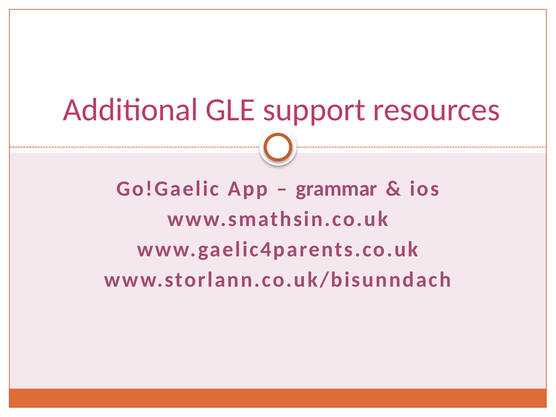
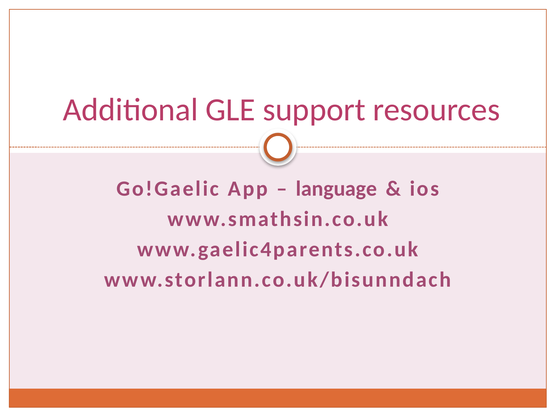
grammar: grammar -> language
